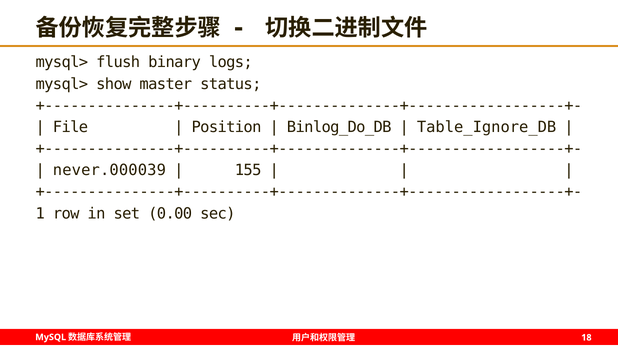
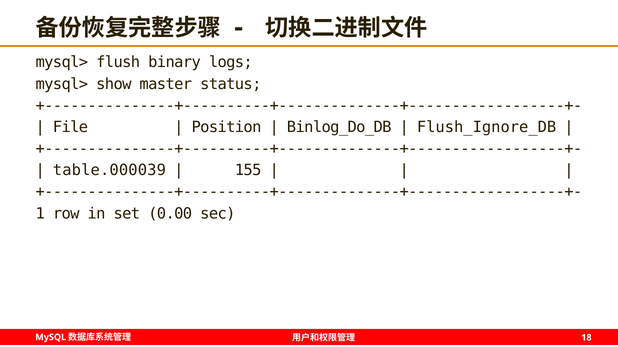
Table_Ignore_DB: Table_Ignore_DB -> Flush_Ignore_DB
never.000039: never.000039 -> table.000039
